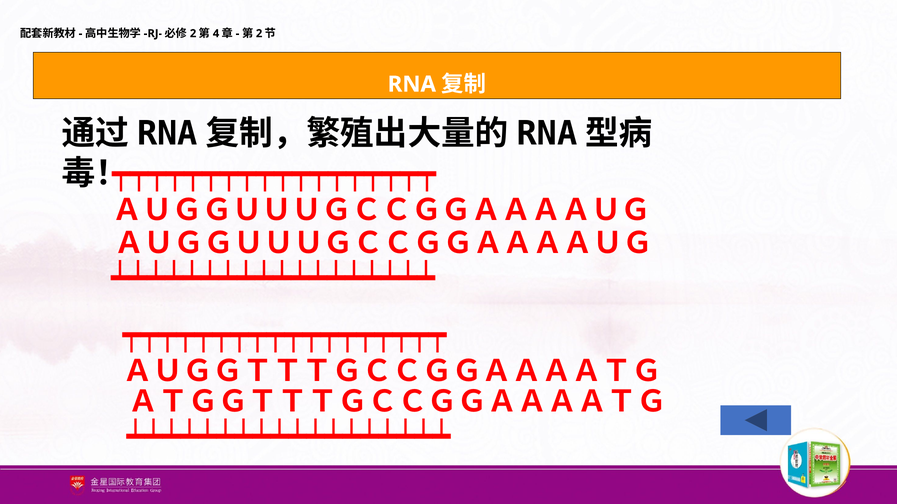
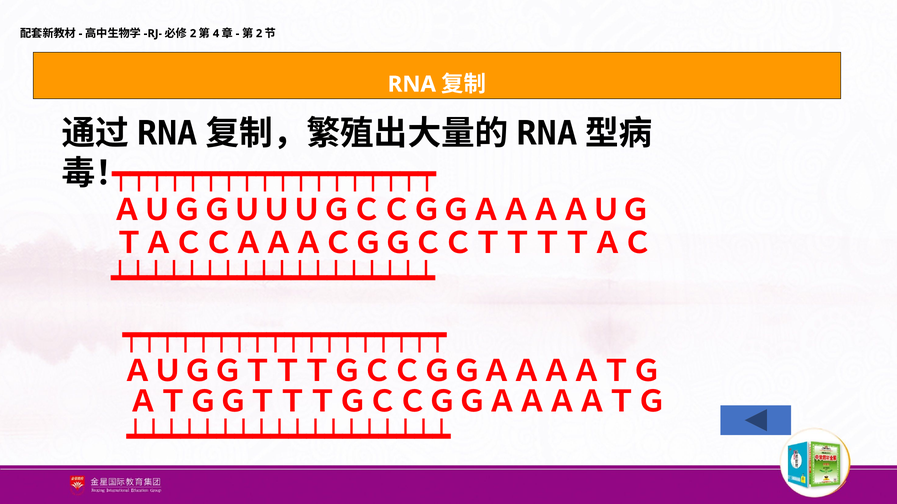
ＡＵＧＧＵＵＵＧＣＣＧＧＡＡＡＡＵＧ at (383, 244): ＡＵＧＧＵＵＵＧＣＣＧＧＡＡＡＡＵＧ -> ＴＡＣＣＡＡＡＣＧＧＣＣＴＴＴＴＡＣ
